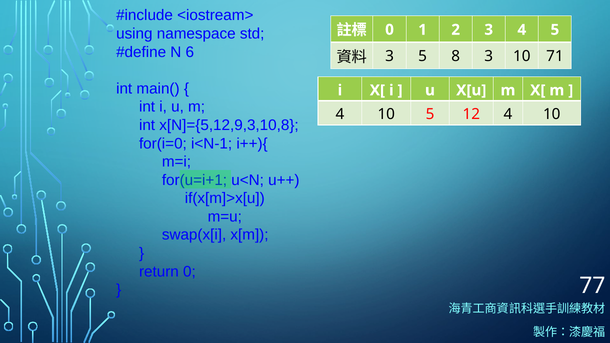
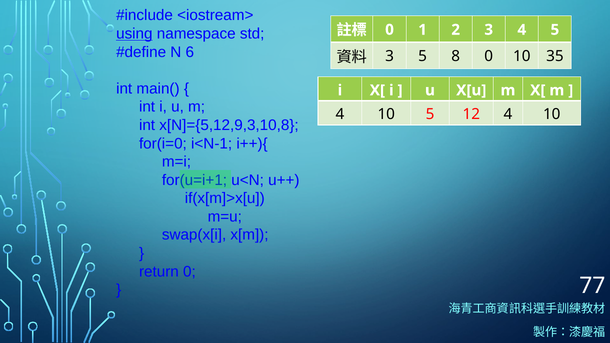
using underline: none -> present
8 3: 3 -> 0
71: 71 -> 35
